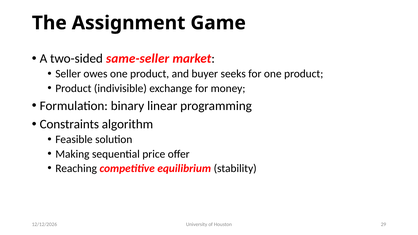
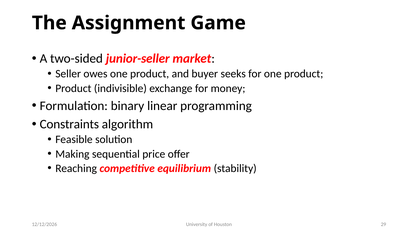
same-seller: same-seller -> junior-seller
